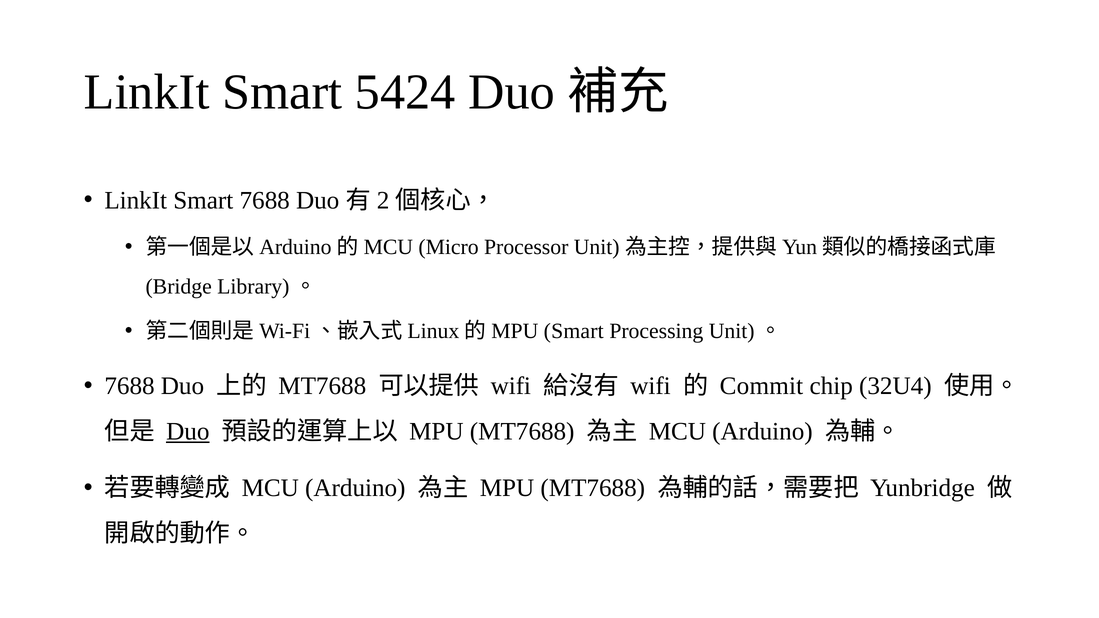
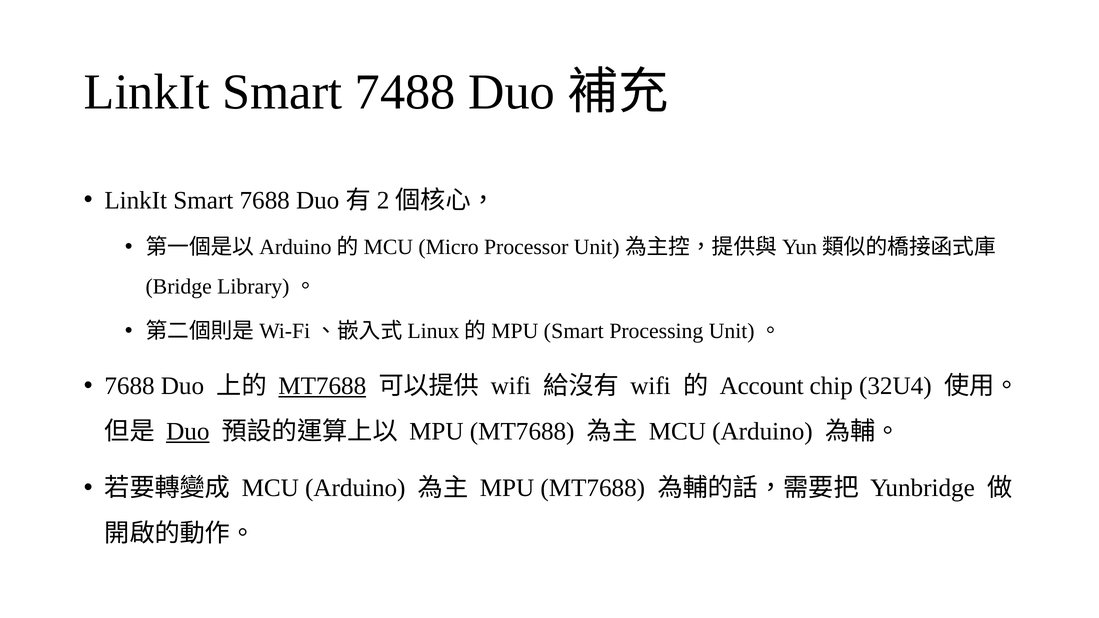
5424: 5424 -> 7488
MT7688 at (322, 386) underline: none -> present
Commit: Commit -> Account
